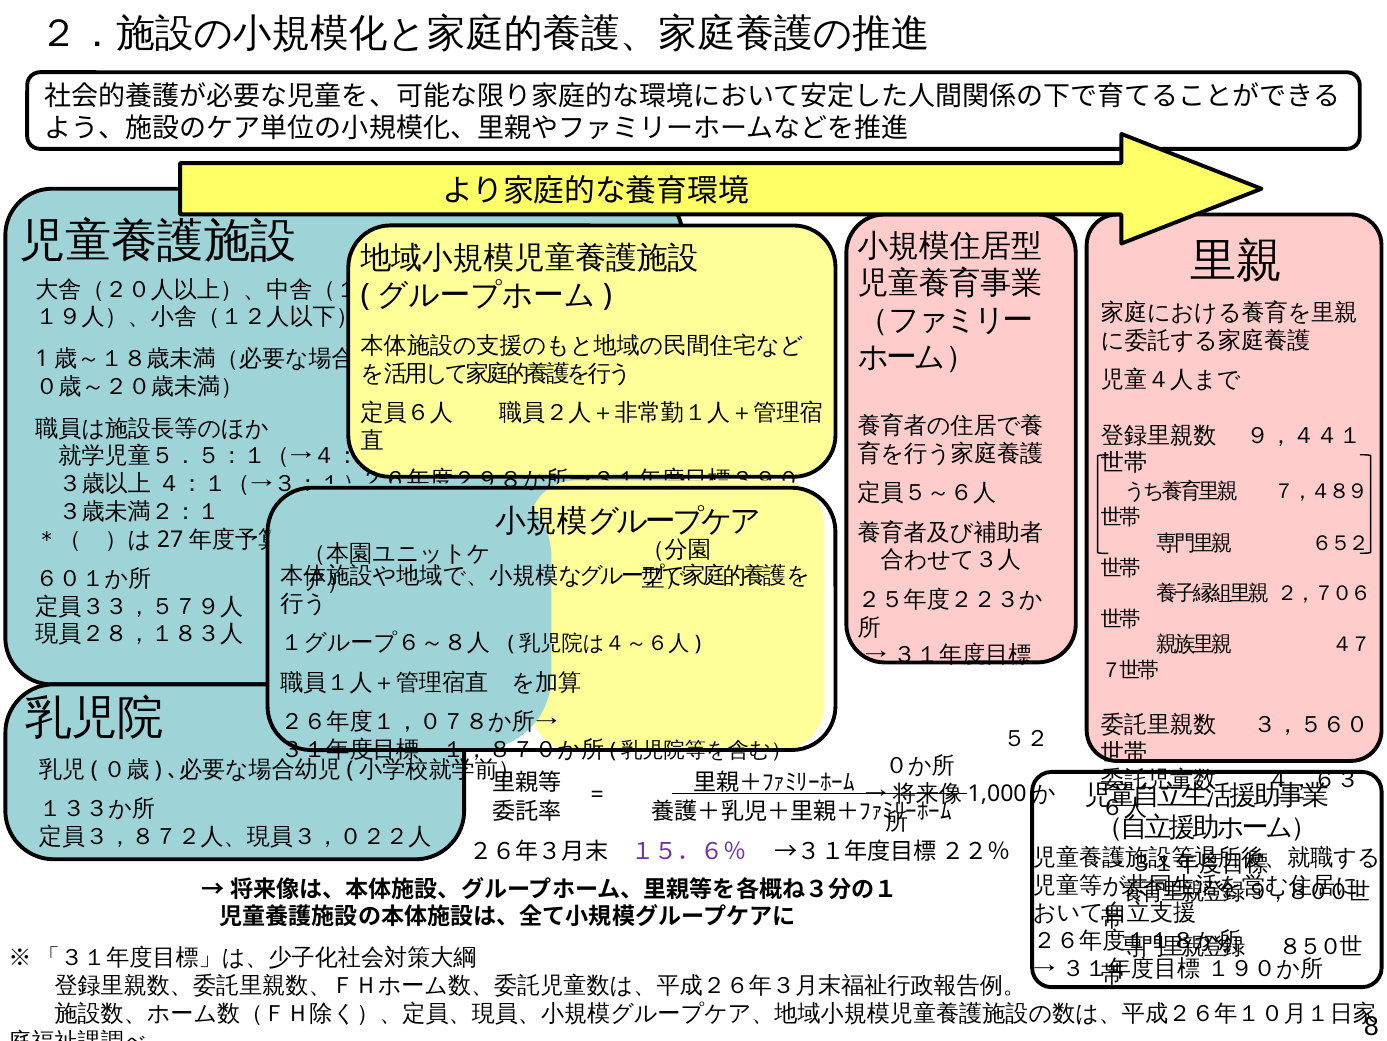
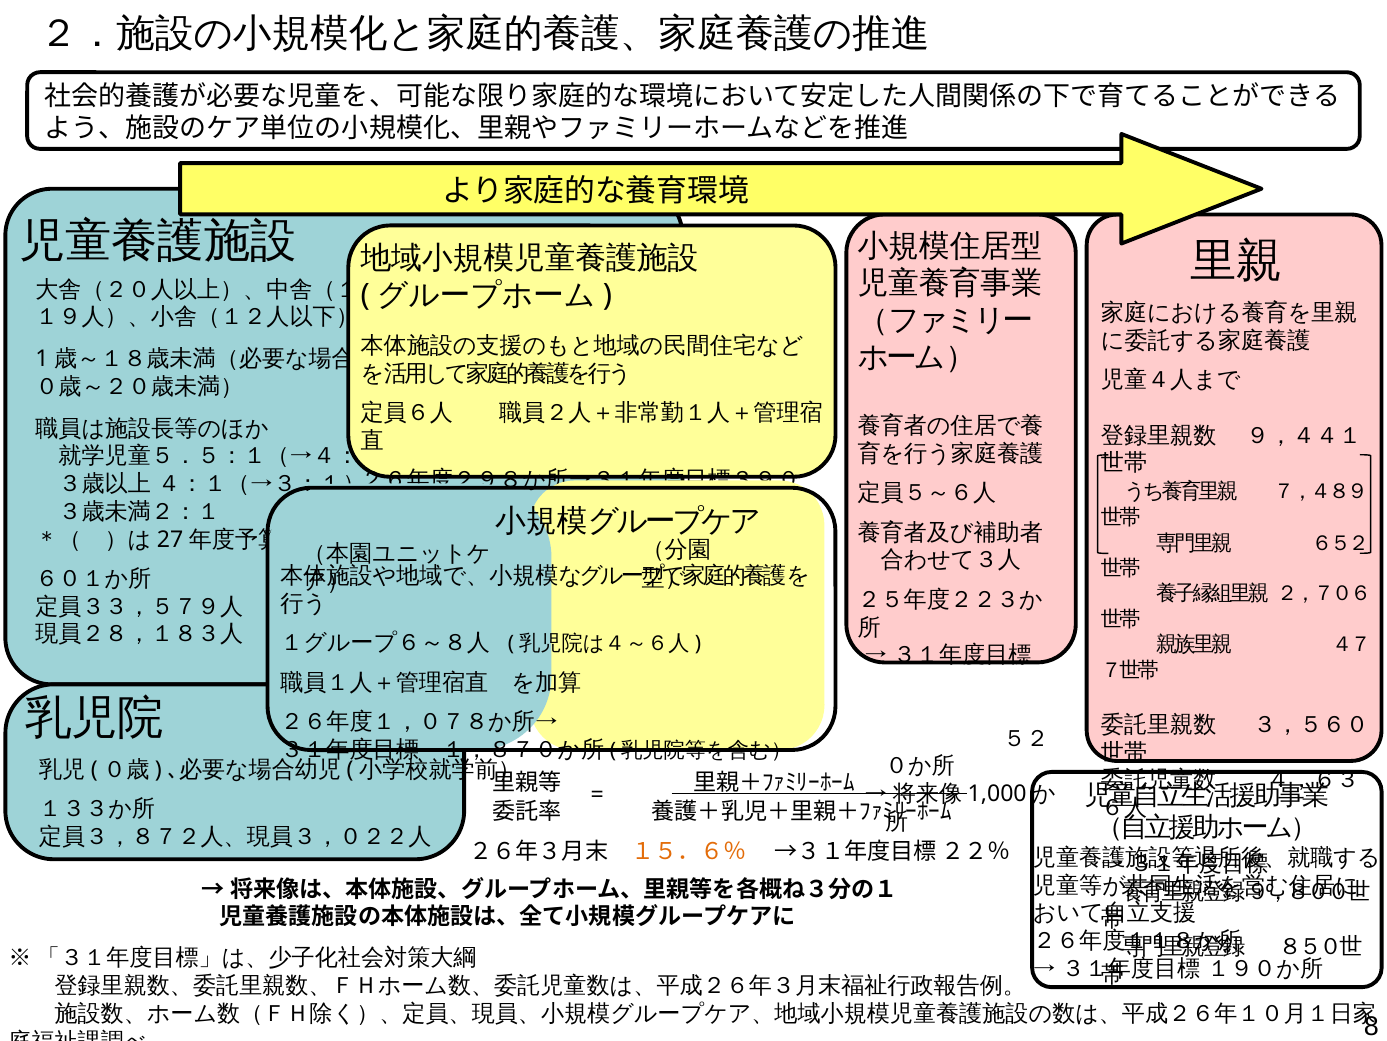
１５．６％ colour: purple -> orange
